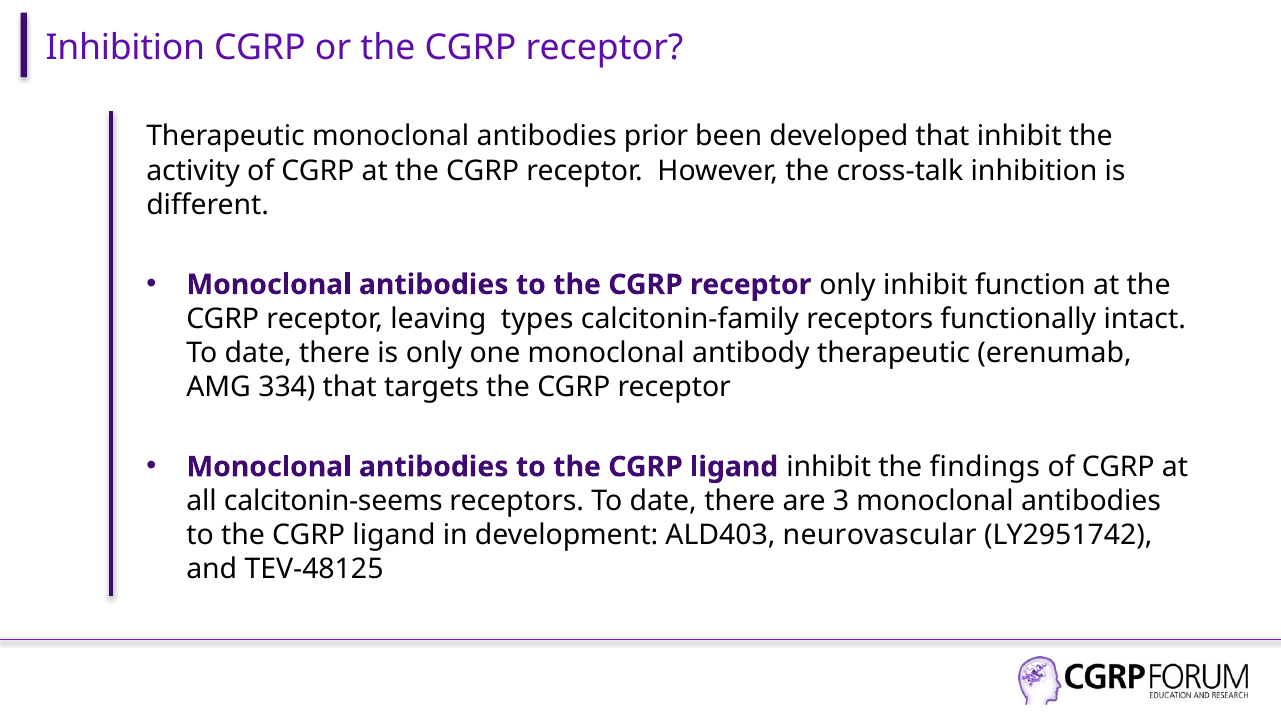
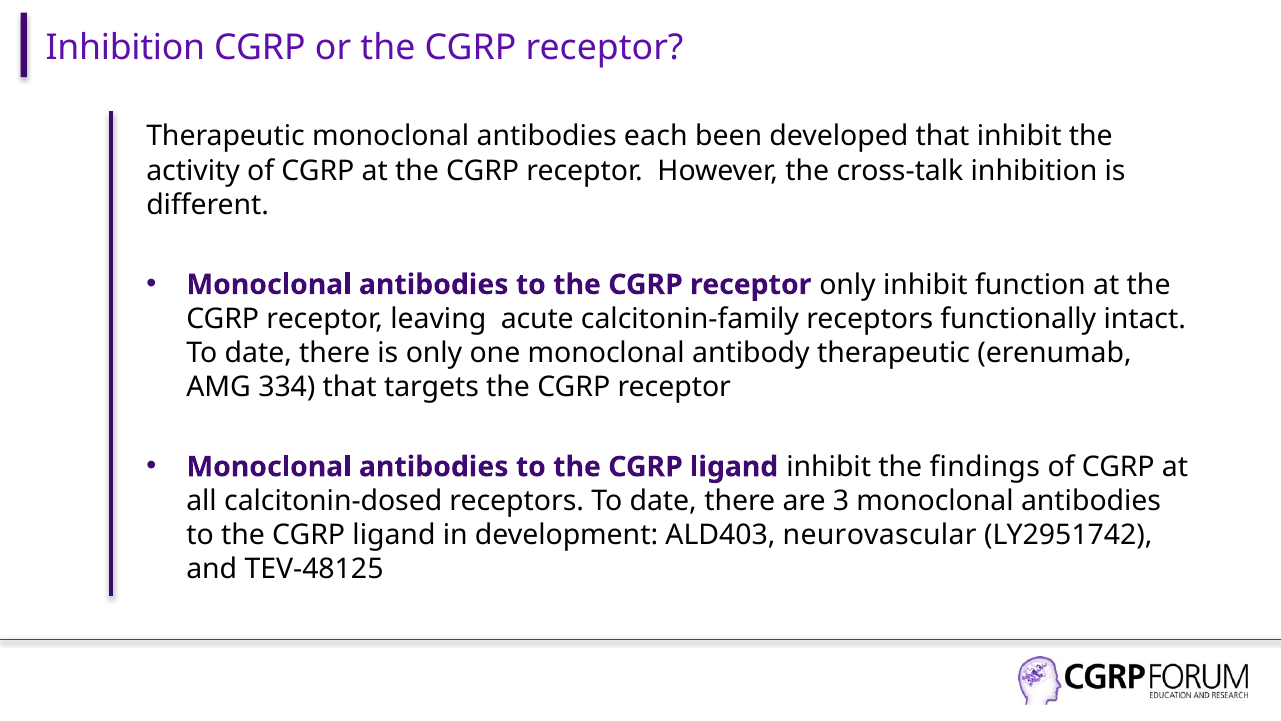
prior: prior -> each
types: types -> acute
calcitonin-seems: calcitonin-seems -> calcitonin-dosed
